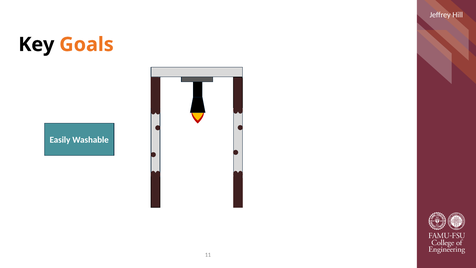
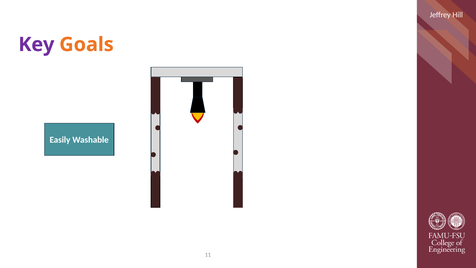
Key colour: black -> purple
